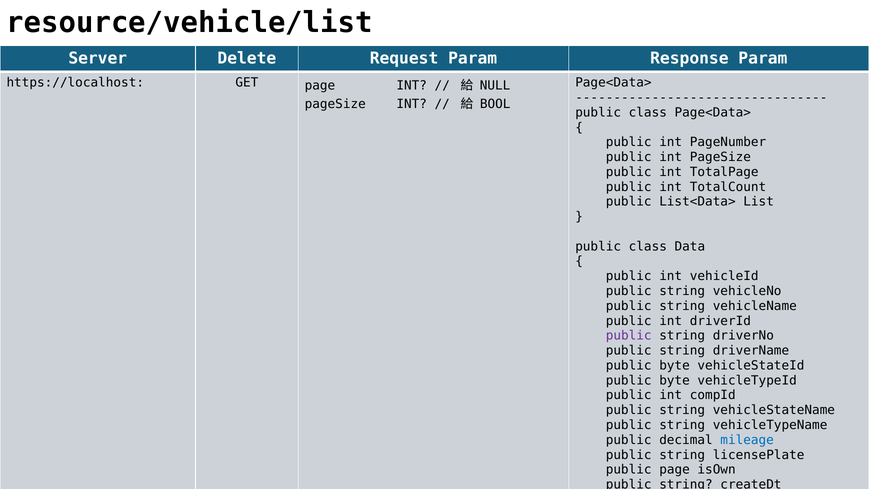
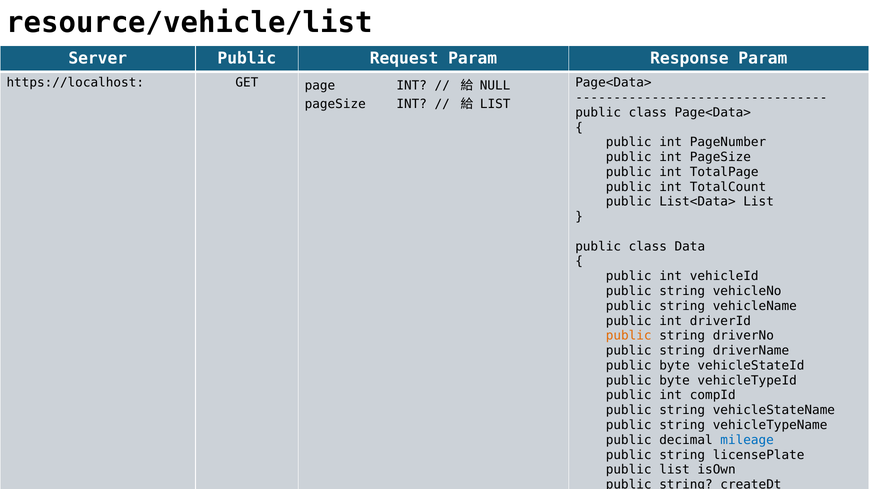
Server Delete: Delete -> Public
BOOL at (495, 104): BOOL -> LIST
public at (629, 336) colour: purple -> orange
public page: page -> list
